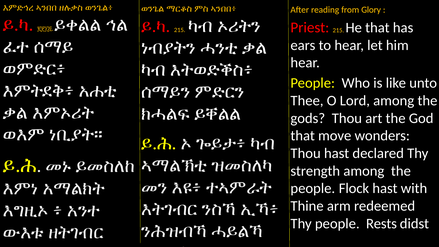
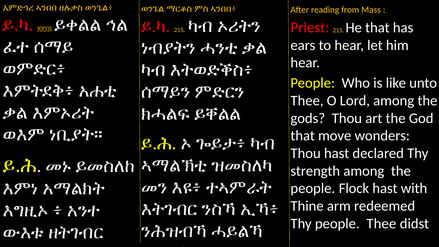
Glory: Glory -> Mass
people Rests: Rests -> Thee
